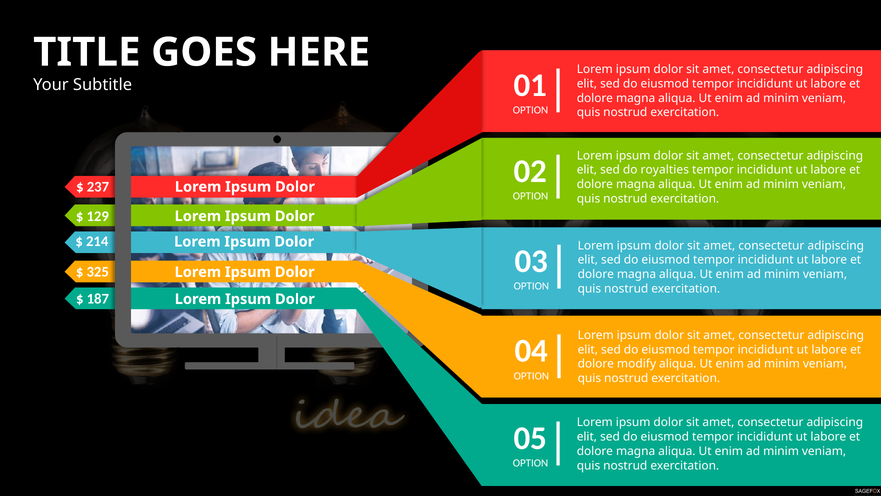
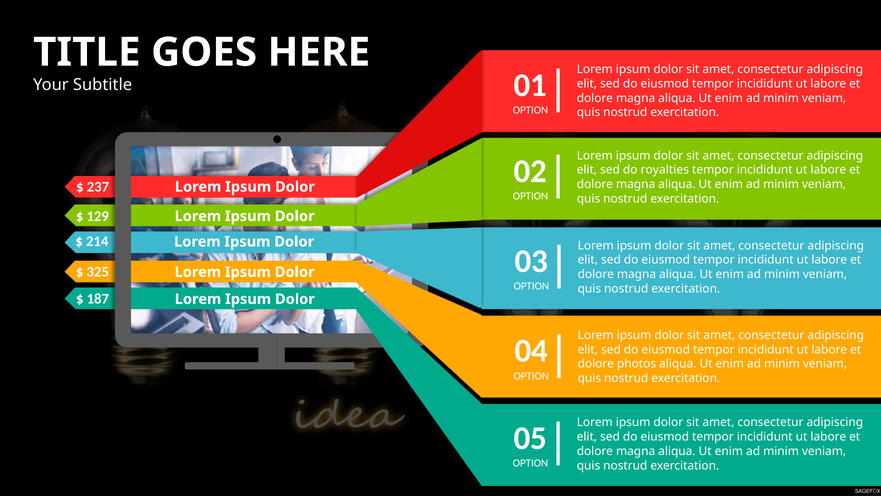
modify: modify -> photos
